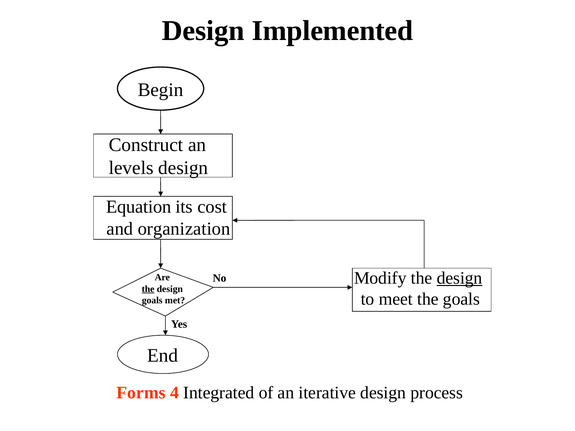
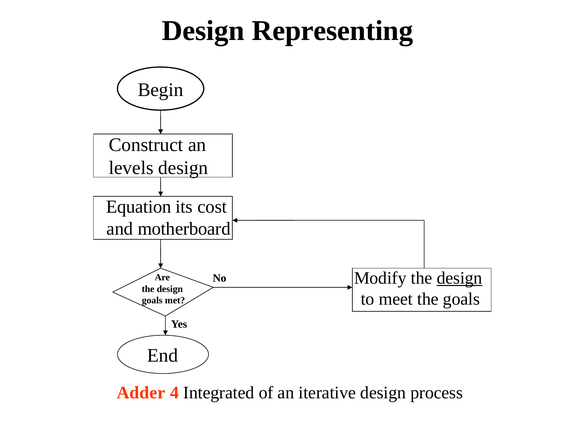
Implemented: Implemented -> Representing
organization: organization -> motherboard
the at (148, 289) underline: present -> none
Forms: Forms -> Adder
